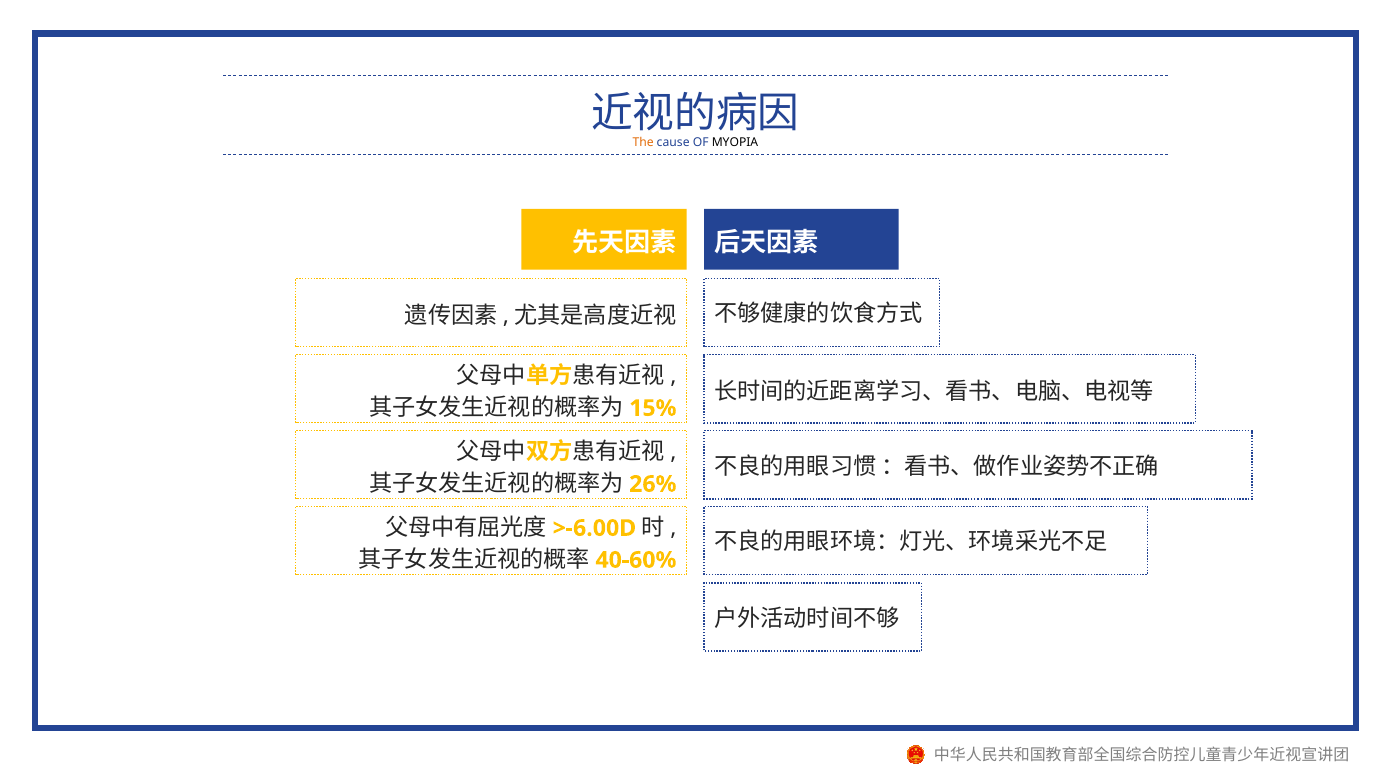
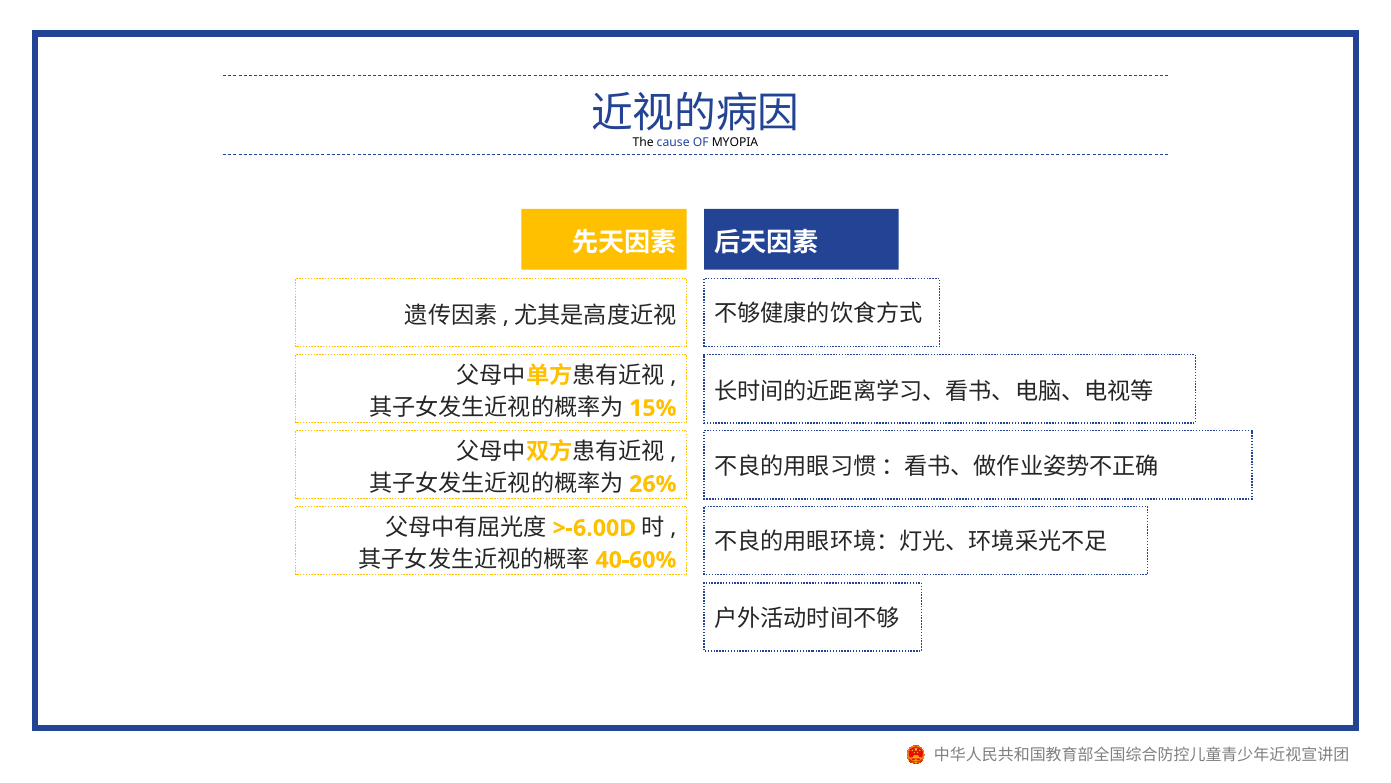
The colour: orange -> black
